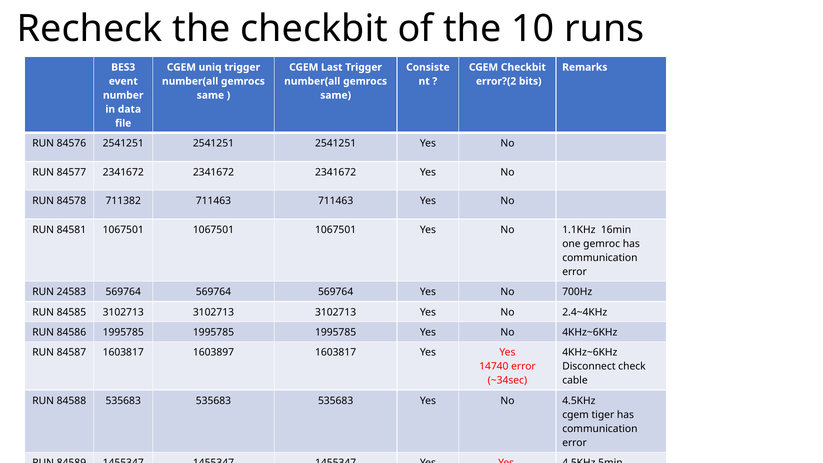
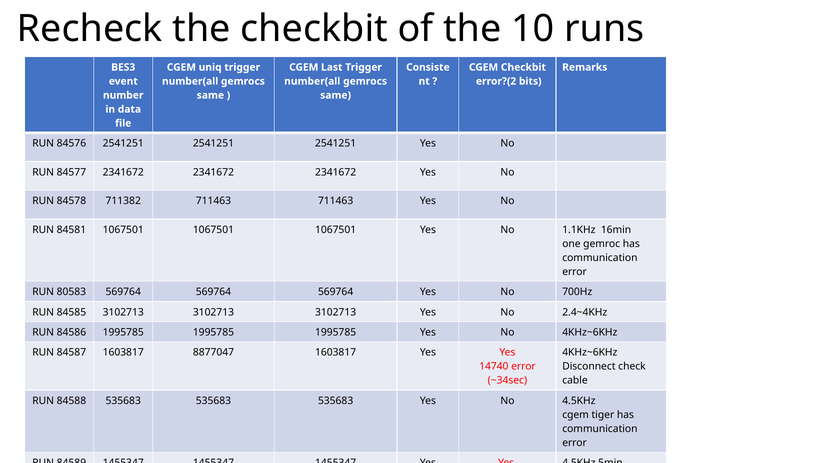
24583: 24583 -> 80583
1603897: 1603897 -> 8877047
